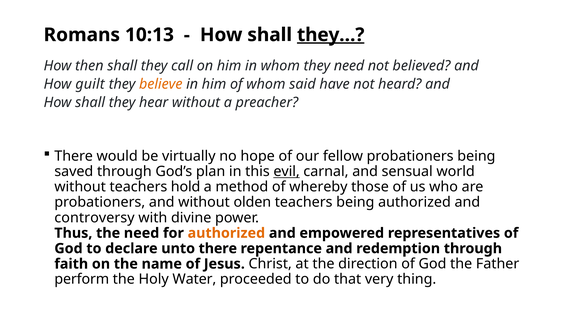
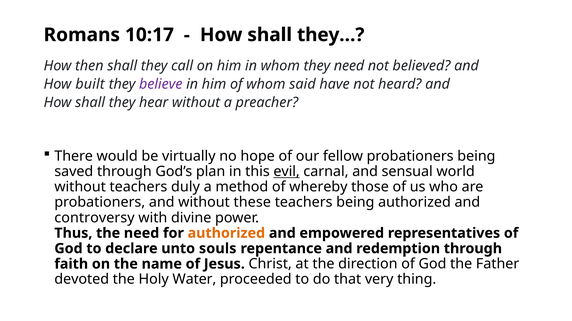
10:13: 10:13 -> 10:17
they… underline: present -> none
guilt: guilt -> built
believe colour: orange -> purple
hold: hold -> duly
olden: olden -> these
unto there: there -> souls
perform: perform -> devoted
